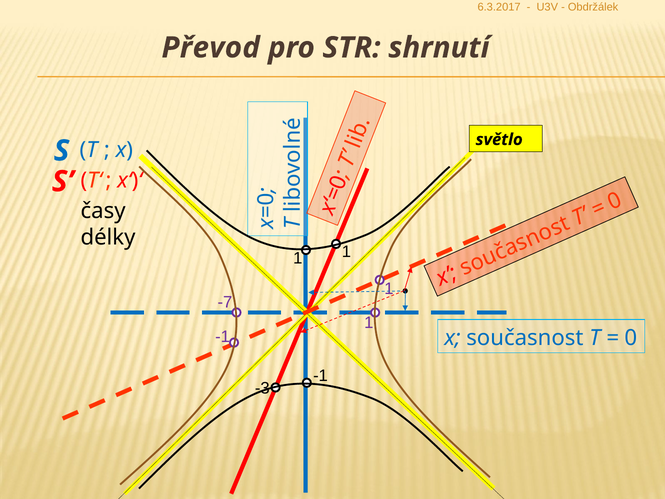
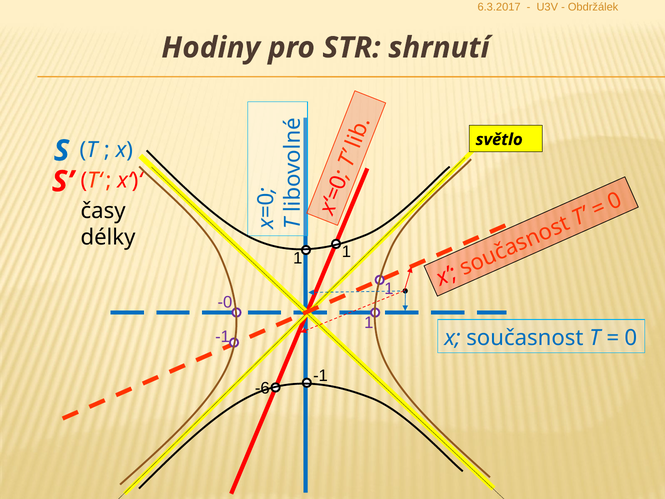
Převod: Převod -> Hodiny
-7: -7 -> -0
-3: -3 -> -6
